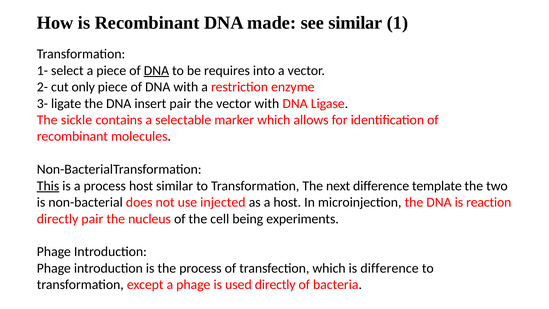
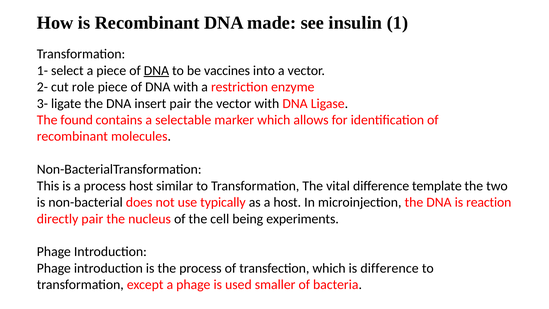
see similar: similar -> insulin
requires: requires -> vaccines
only: only -> role
sickle: sickle -> found
This underline: present -> none
next: next -> vital
injected: injected -> typically
used directly: directly -> smaller
